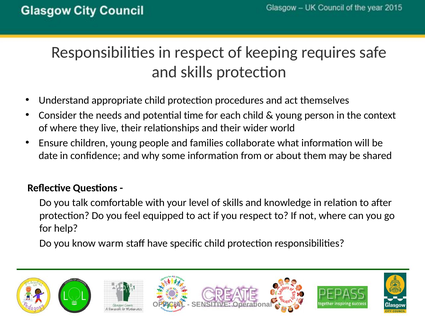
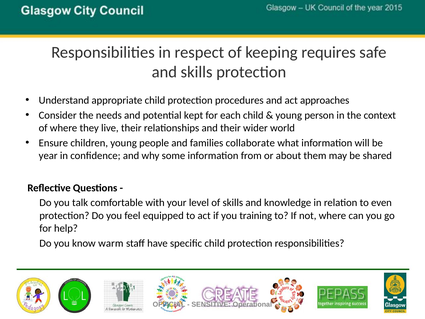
themselves: themselves -> approaches
time: time -> kept
date: date -> year
after: after -> even
you respect: respect -> training
